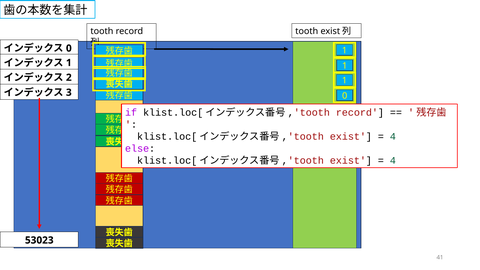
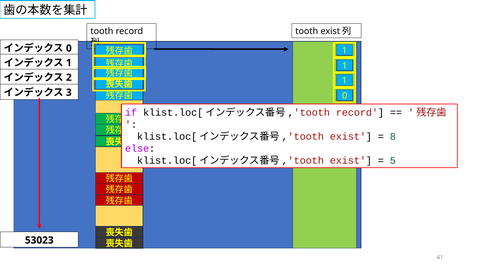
4 at (393, 137): 4 -> 8
4 at (393, 161): 4 -> 5
